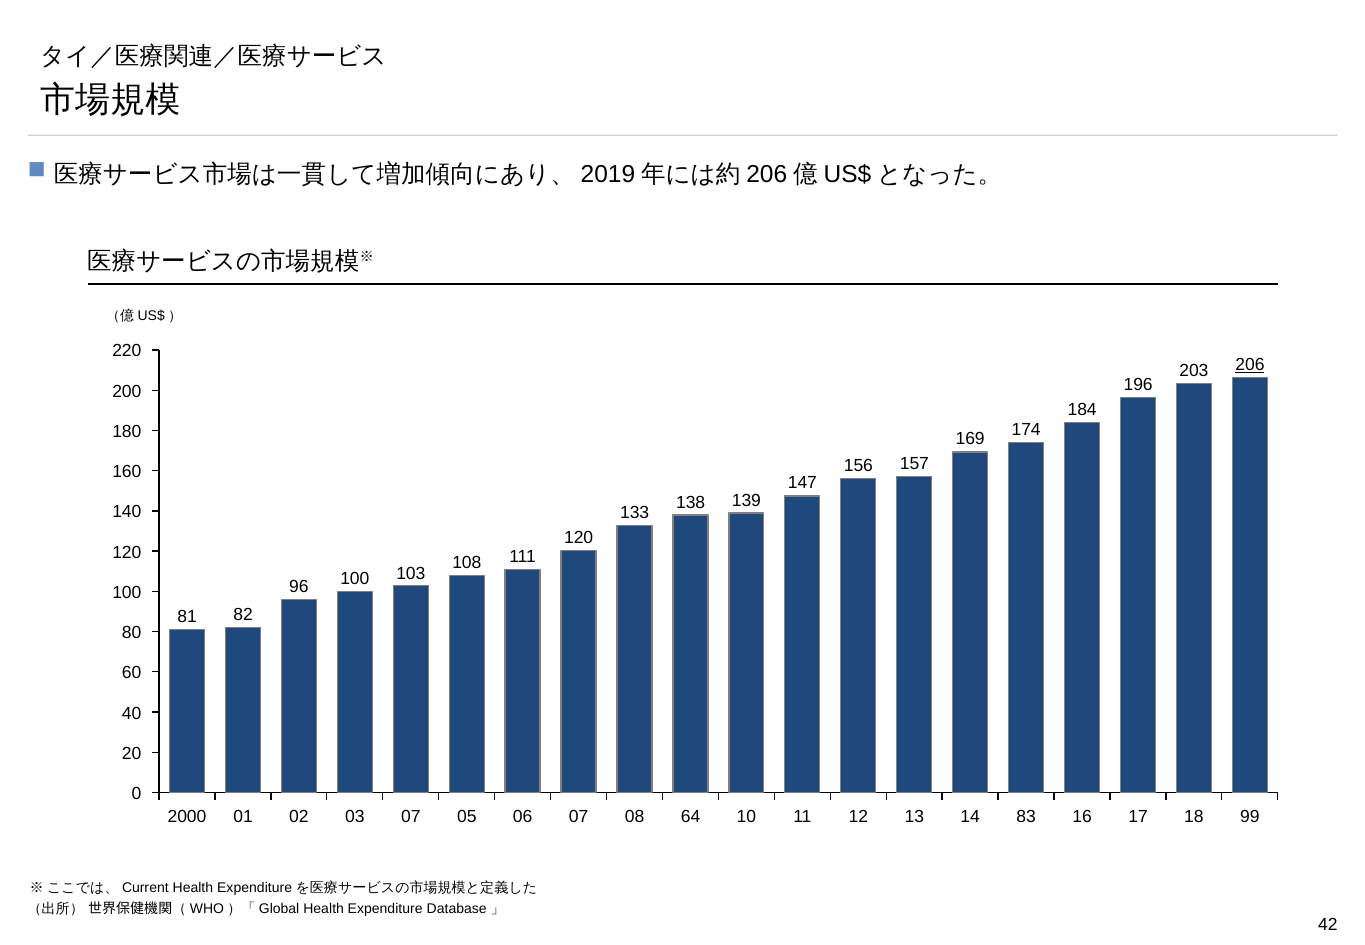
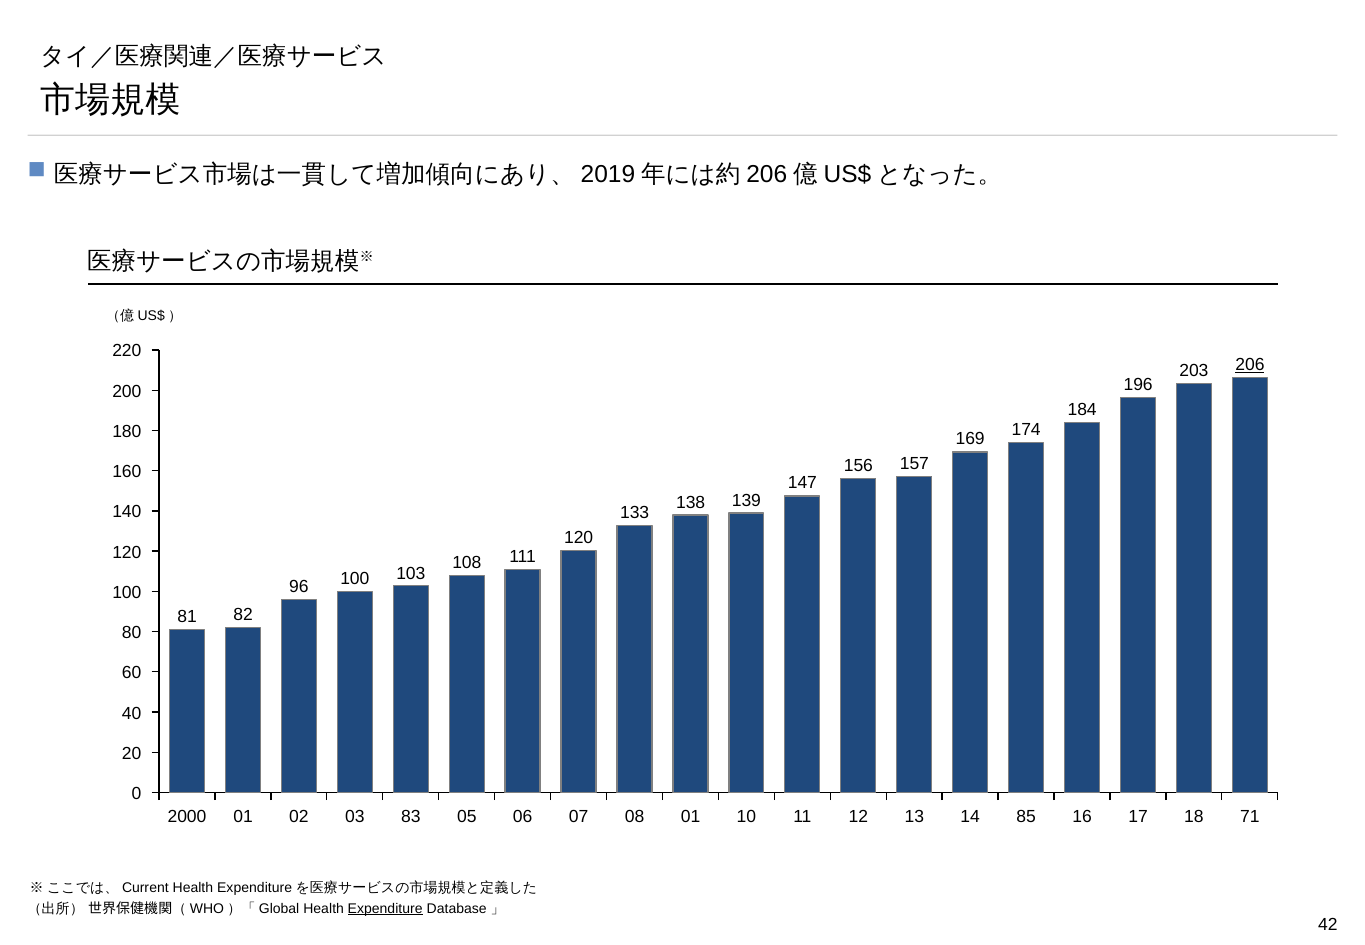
01 07: 07 -> 83
05 64: 64 -> 01
83: 83 -> 85
99: 99 -> 71
Expenditure at (385, 908) underline: none -> present
